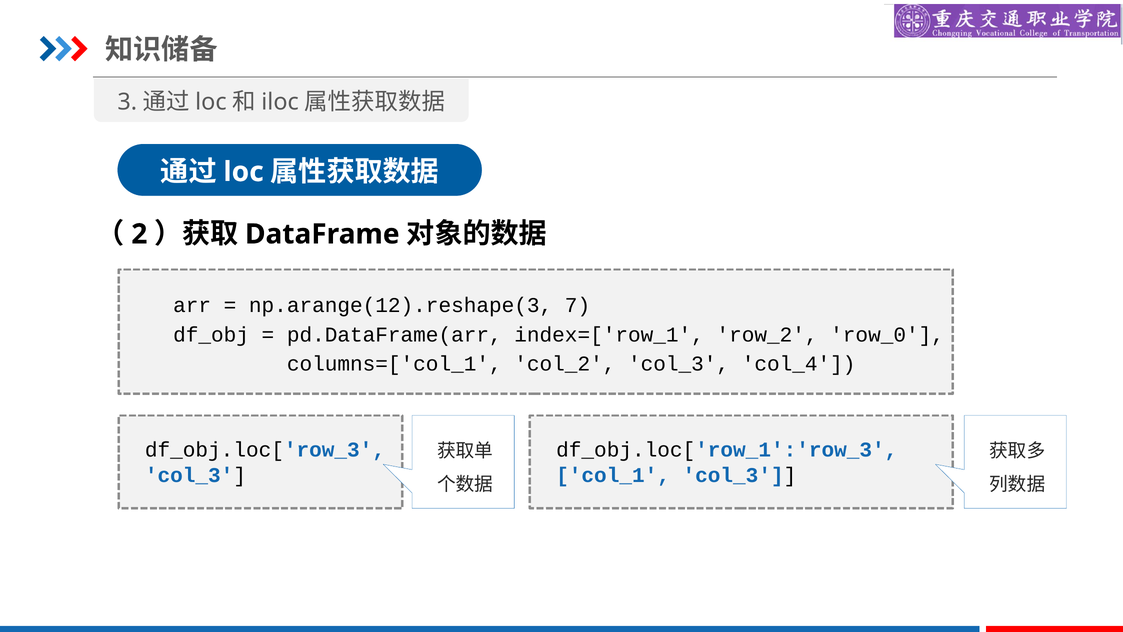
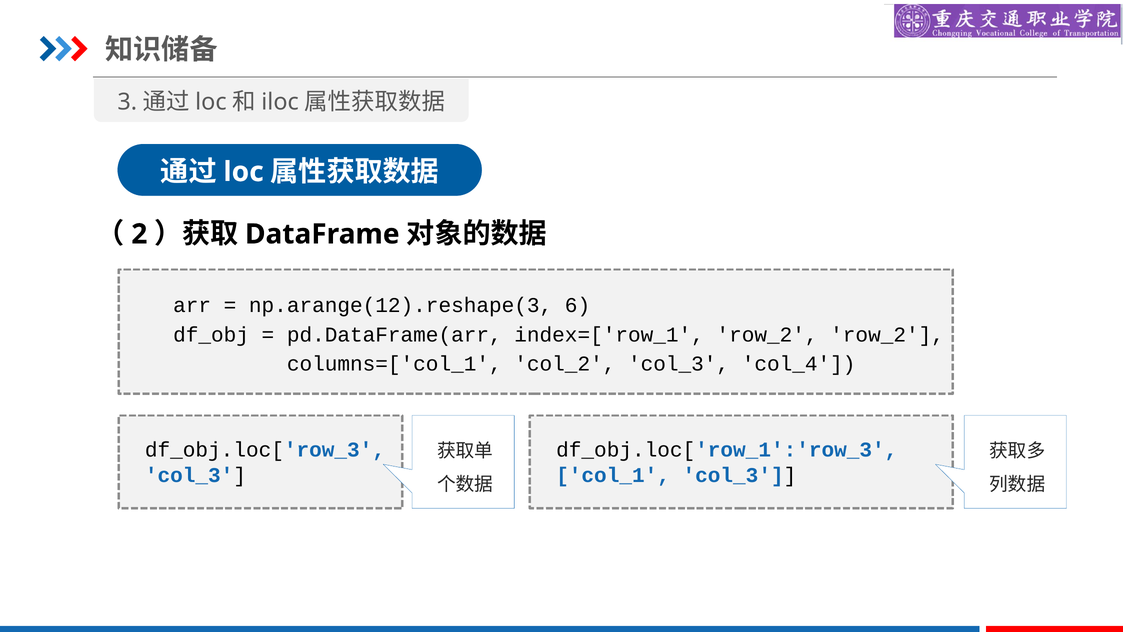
7: 7 -> 6
row_2 row_0: row_0 -> row_2
